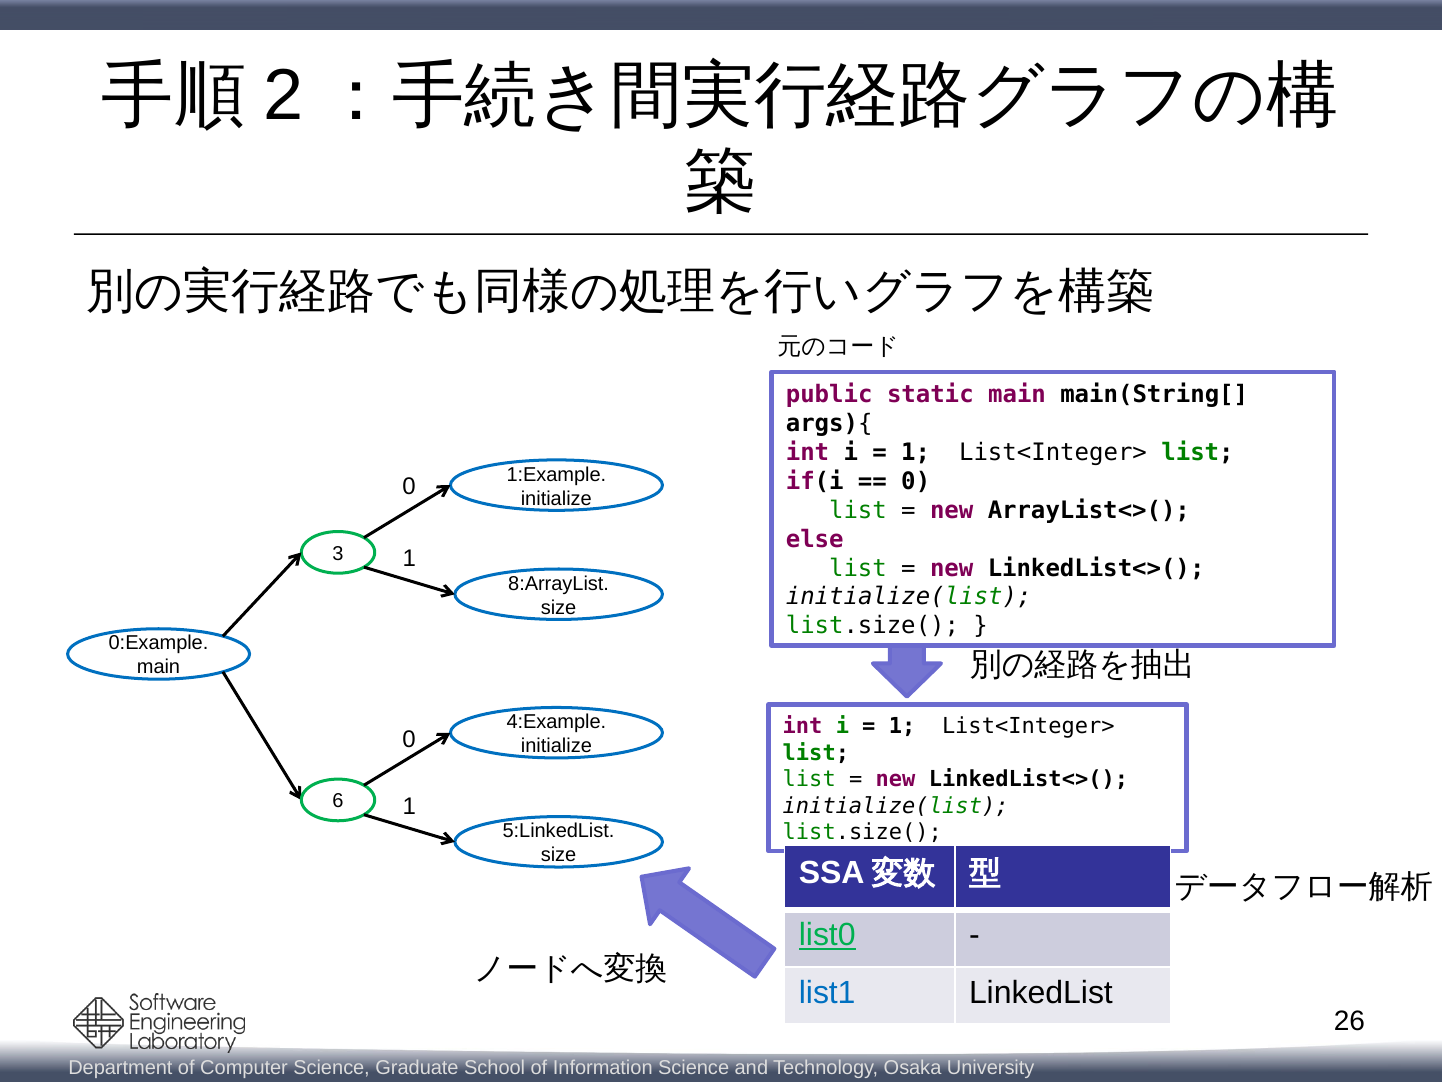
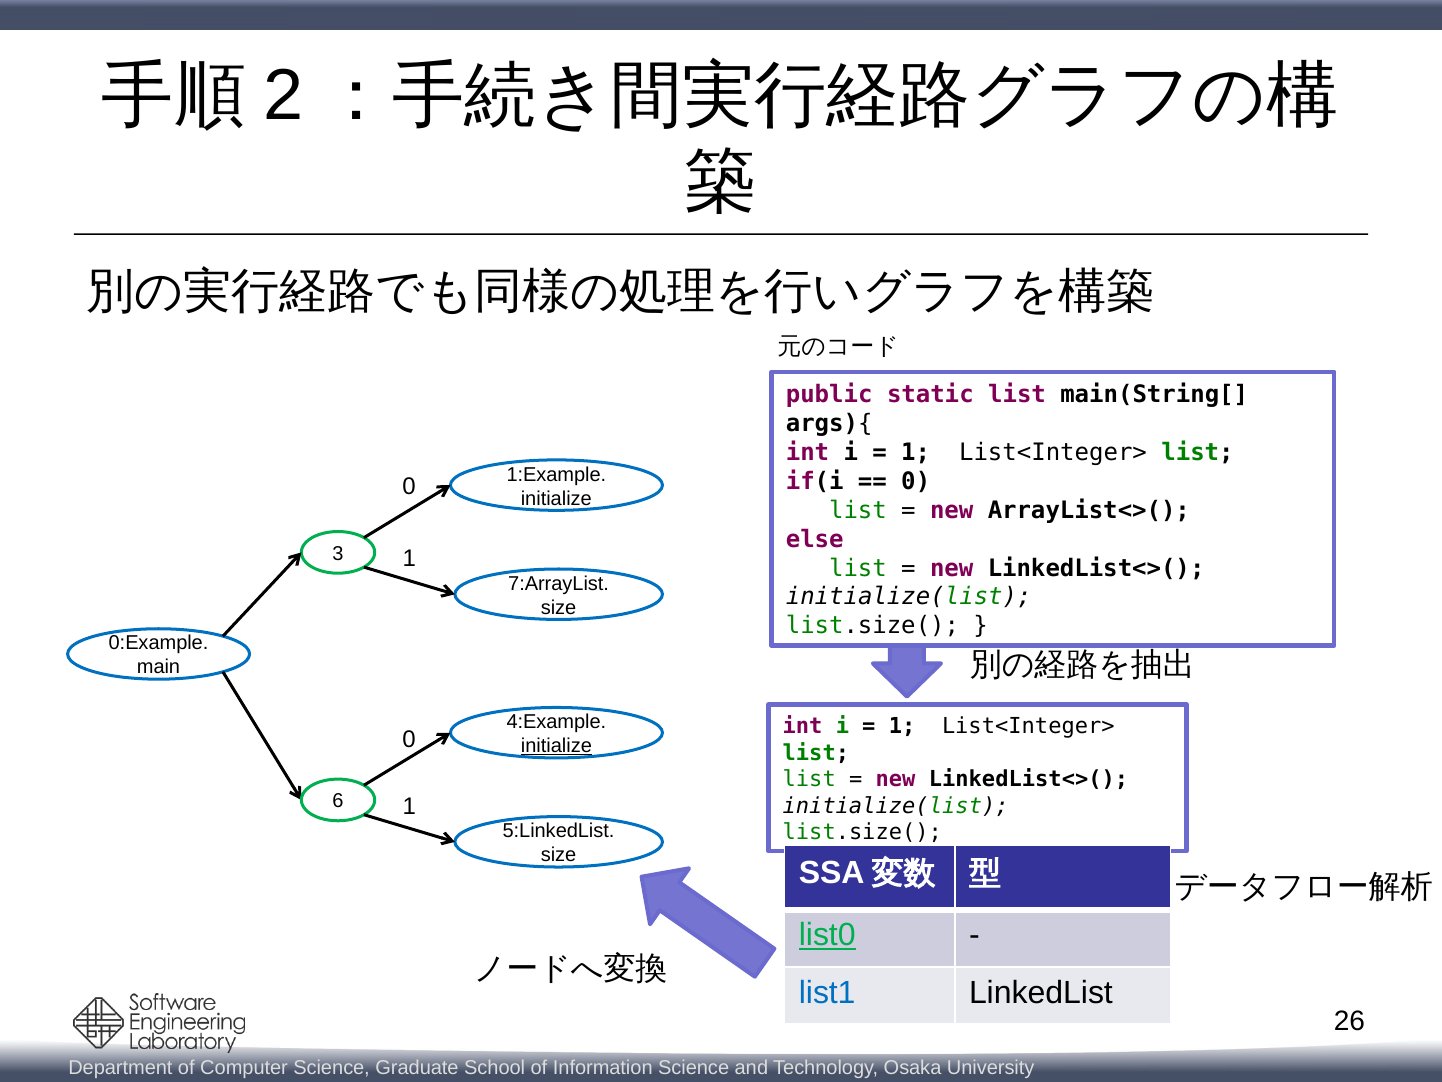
static main: main -> list
8:ArrayList: 8:ArrayList -> 7:ArrayList
initialize at (556, 746) underline: none -> present
